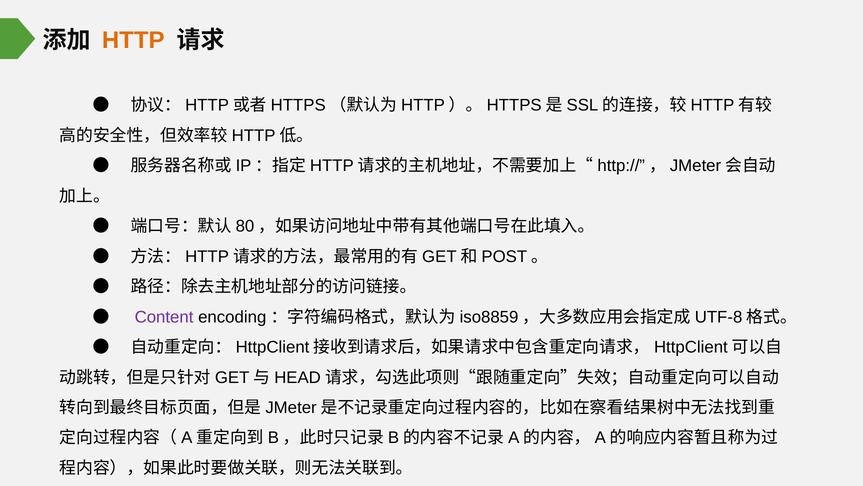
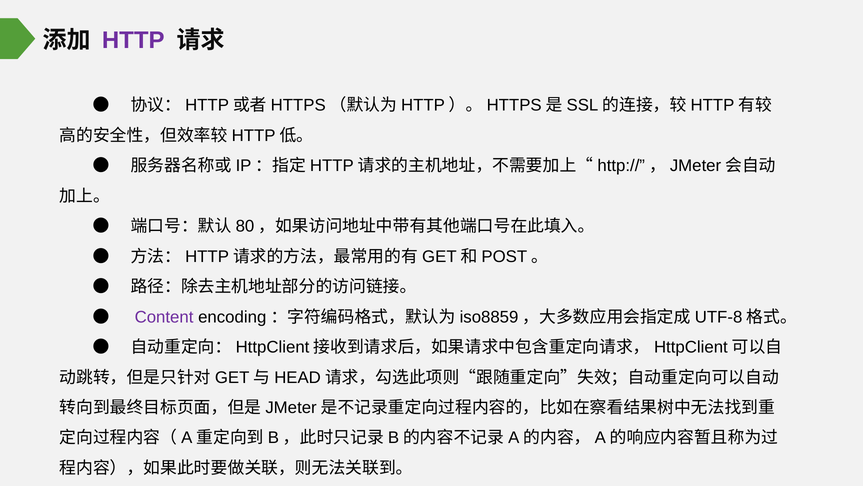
HTTP colour: orange -> purple
